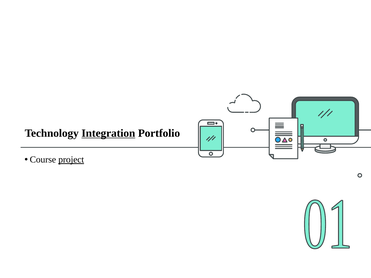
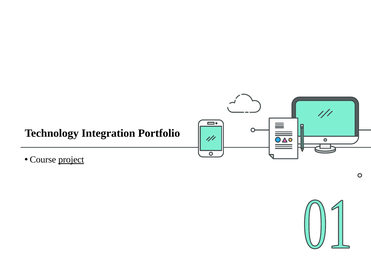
Integration underline: present -> none
